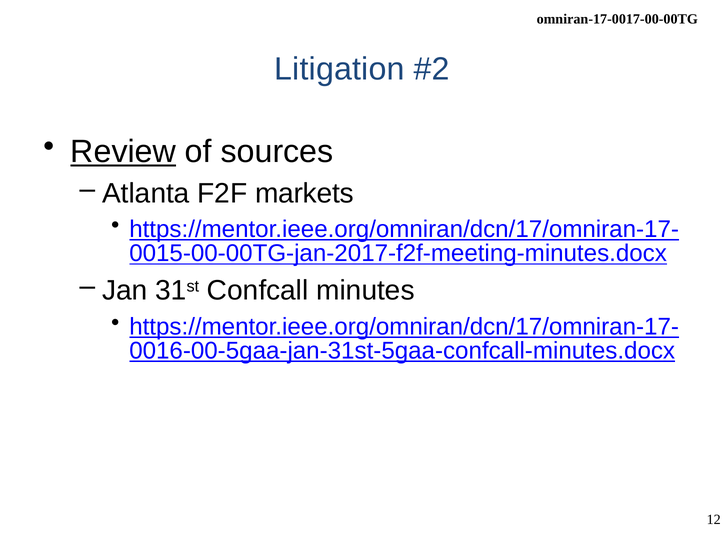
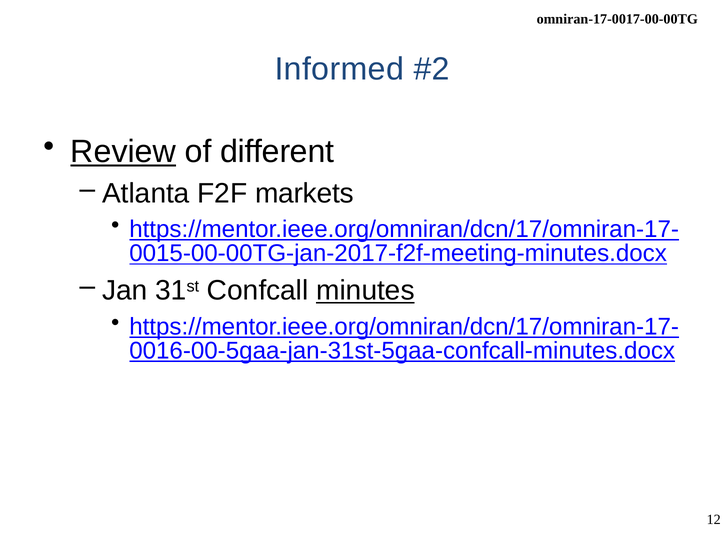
Litigation: Litigation -> Informed
sources: sources -> different
minutes underline: none -> present
